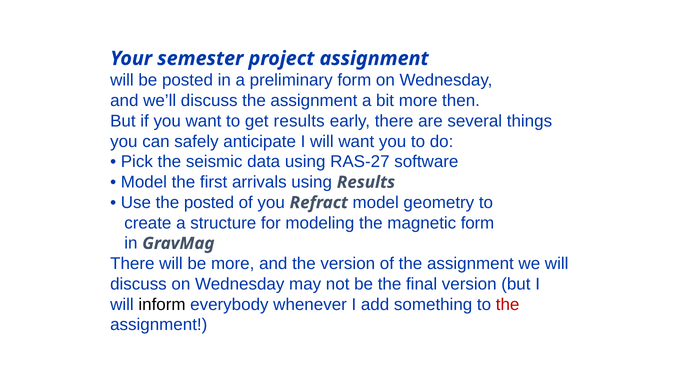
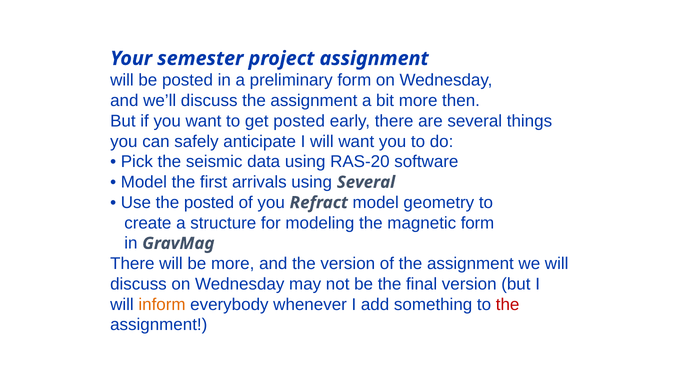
get results: results -> posted
RAS-27: RAS-27 -> RAS-20
using Results: Results -> Several
inform colour: black -> orange
